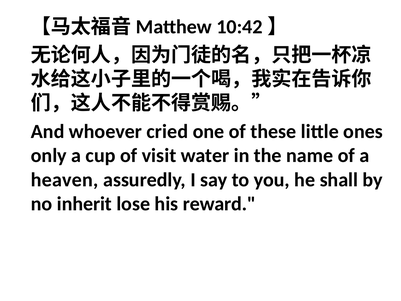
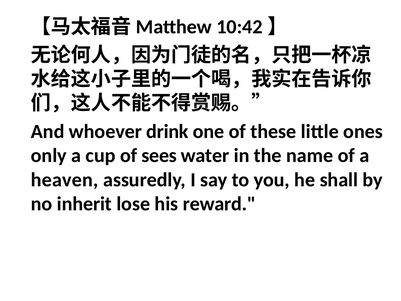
cried: cried -> drink
visit: visit -> sees
